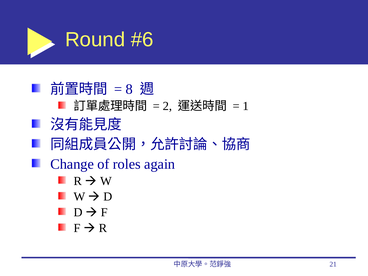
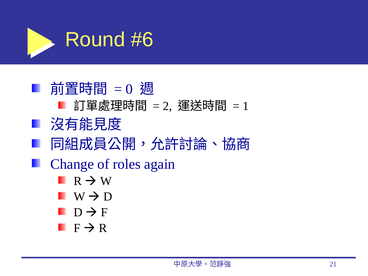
8: 8 -> 0
